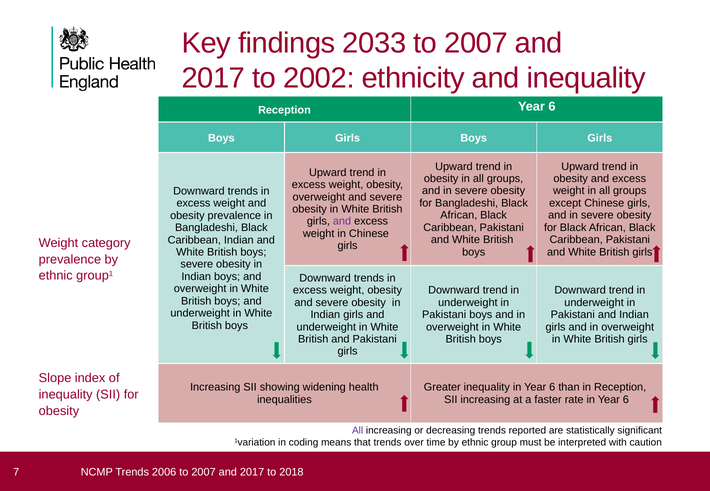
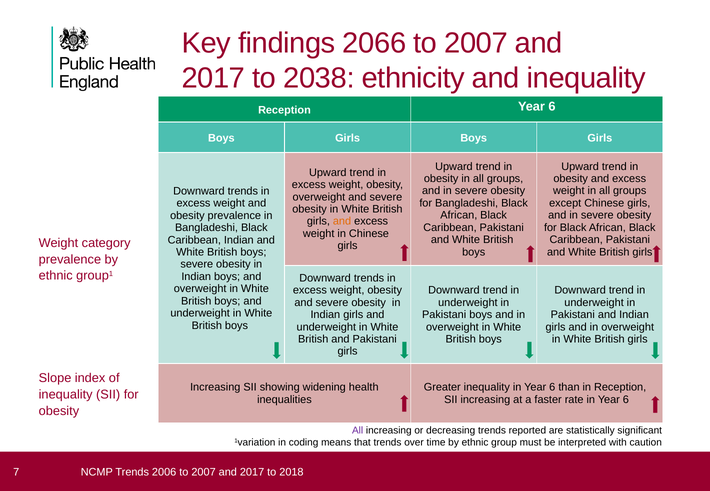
2033: 2033 -> 2066
2002: 2002 -> 2038
and at (342, 222) colour: purple -> orange
